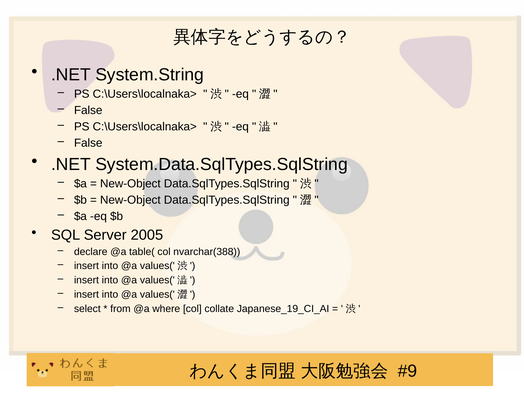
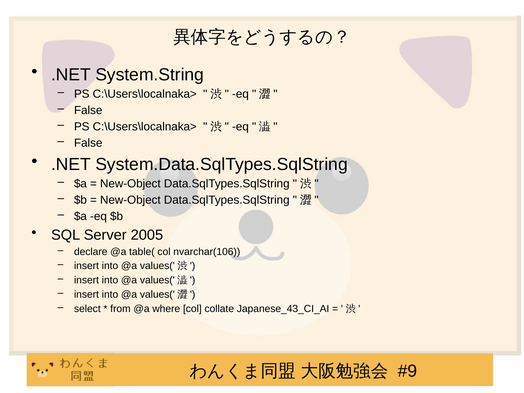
nvarchar(388: nvarchar(388 -> nvarchar(106
Japanese_19_CI_AI: Japanese_19_CI_AI -> Japanese_43_CI_AI
